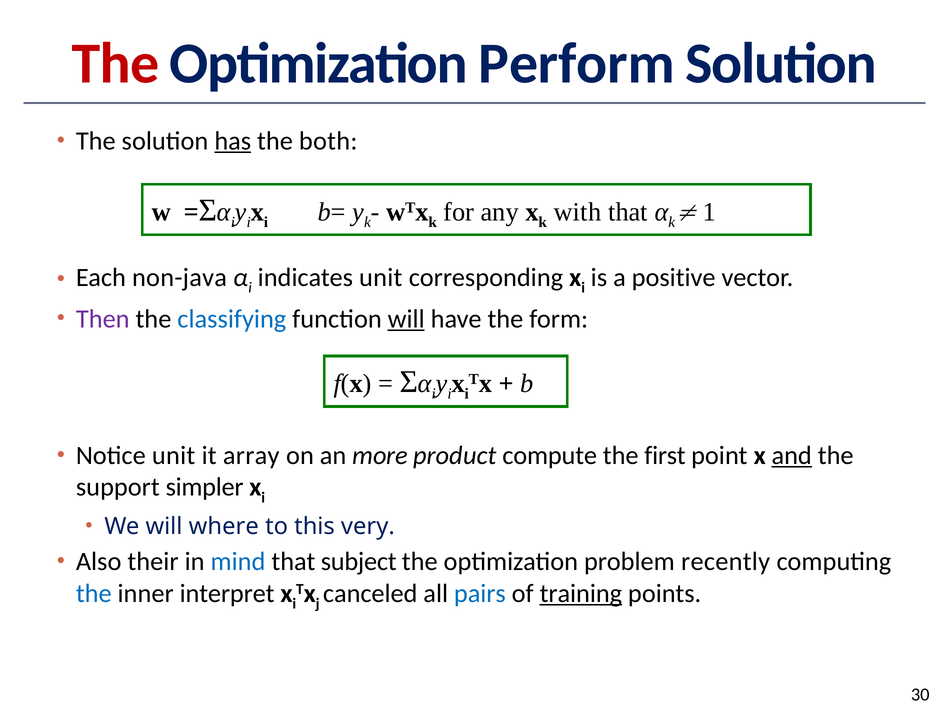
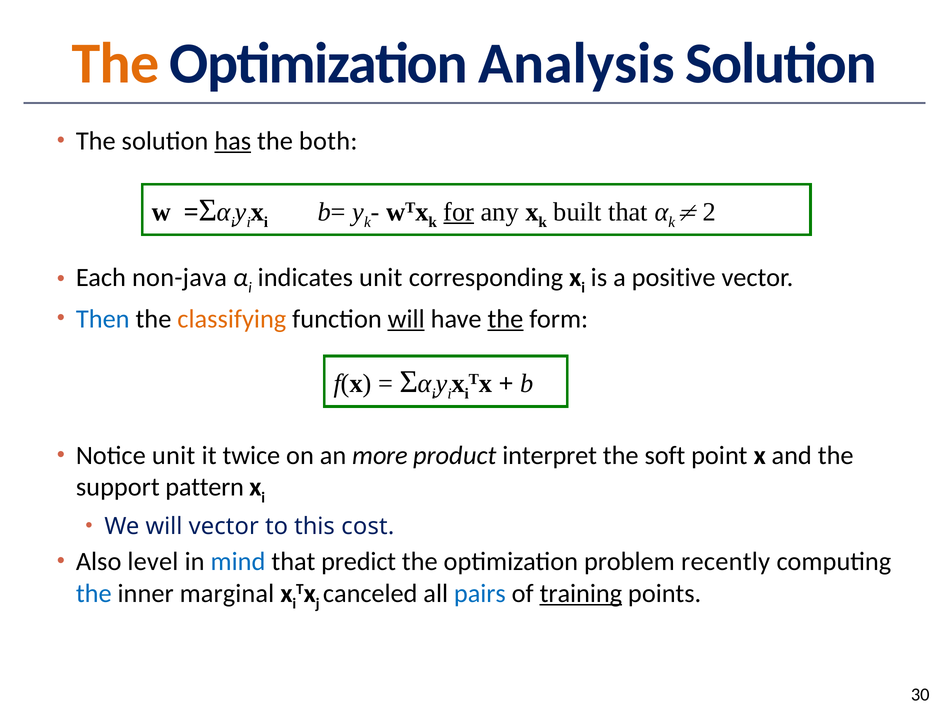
The at (116, 63) colour: red -> orange
Perform: Perform -> Analysis
for underline: none -> present
with: with -> built
1: 1 -> 2
Then colour: purple -> blue
classifying colour: blue -> orange
the at (505, 319) underline: none -> present
array: array -> twice
compute: compute -> interpret
first: first -> soft
and underline: present -> none
simpler: simpler -> pattern
will where: where -> vector
very: very -> cost
their: their -> level
subject: subject -> predict
interpret: interpret -> marginal
